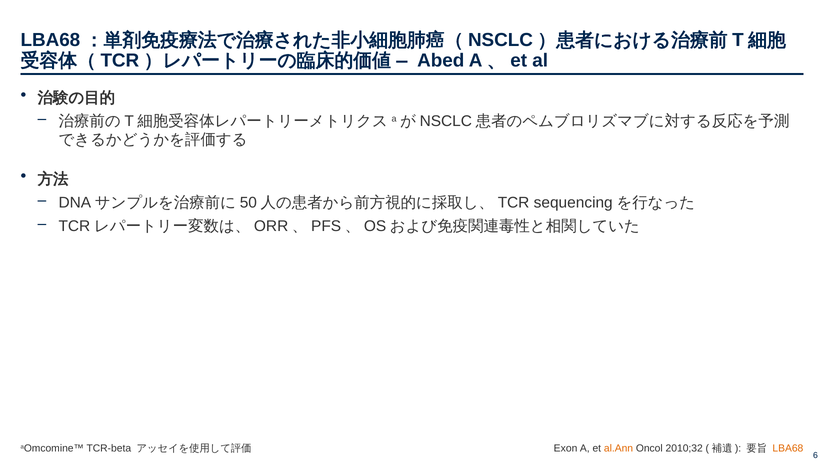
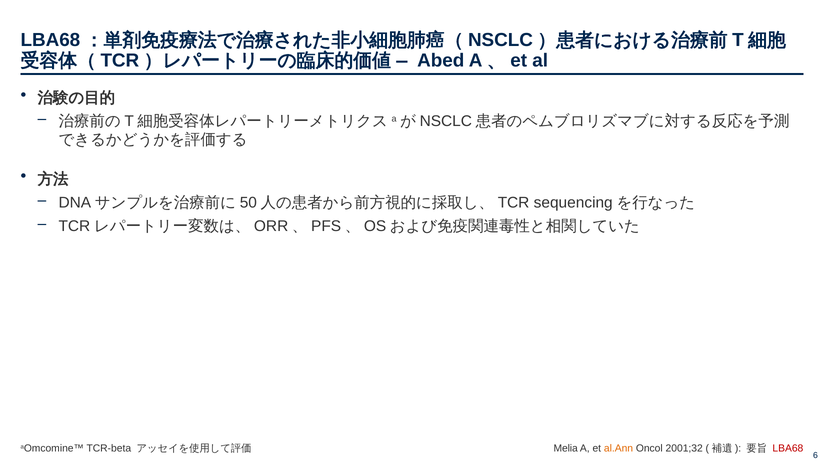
Exon: Exon -> Melia
2010;32: 2010;32 -> 2001;32
LBA68 colour: orange -> red
